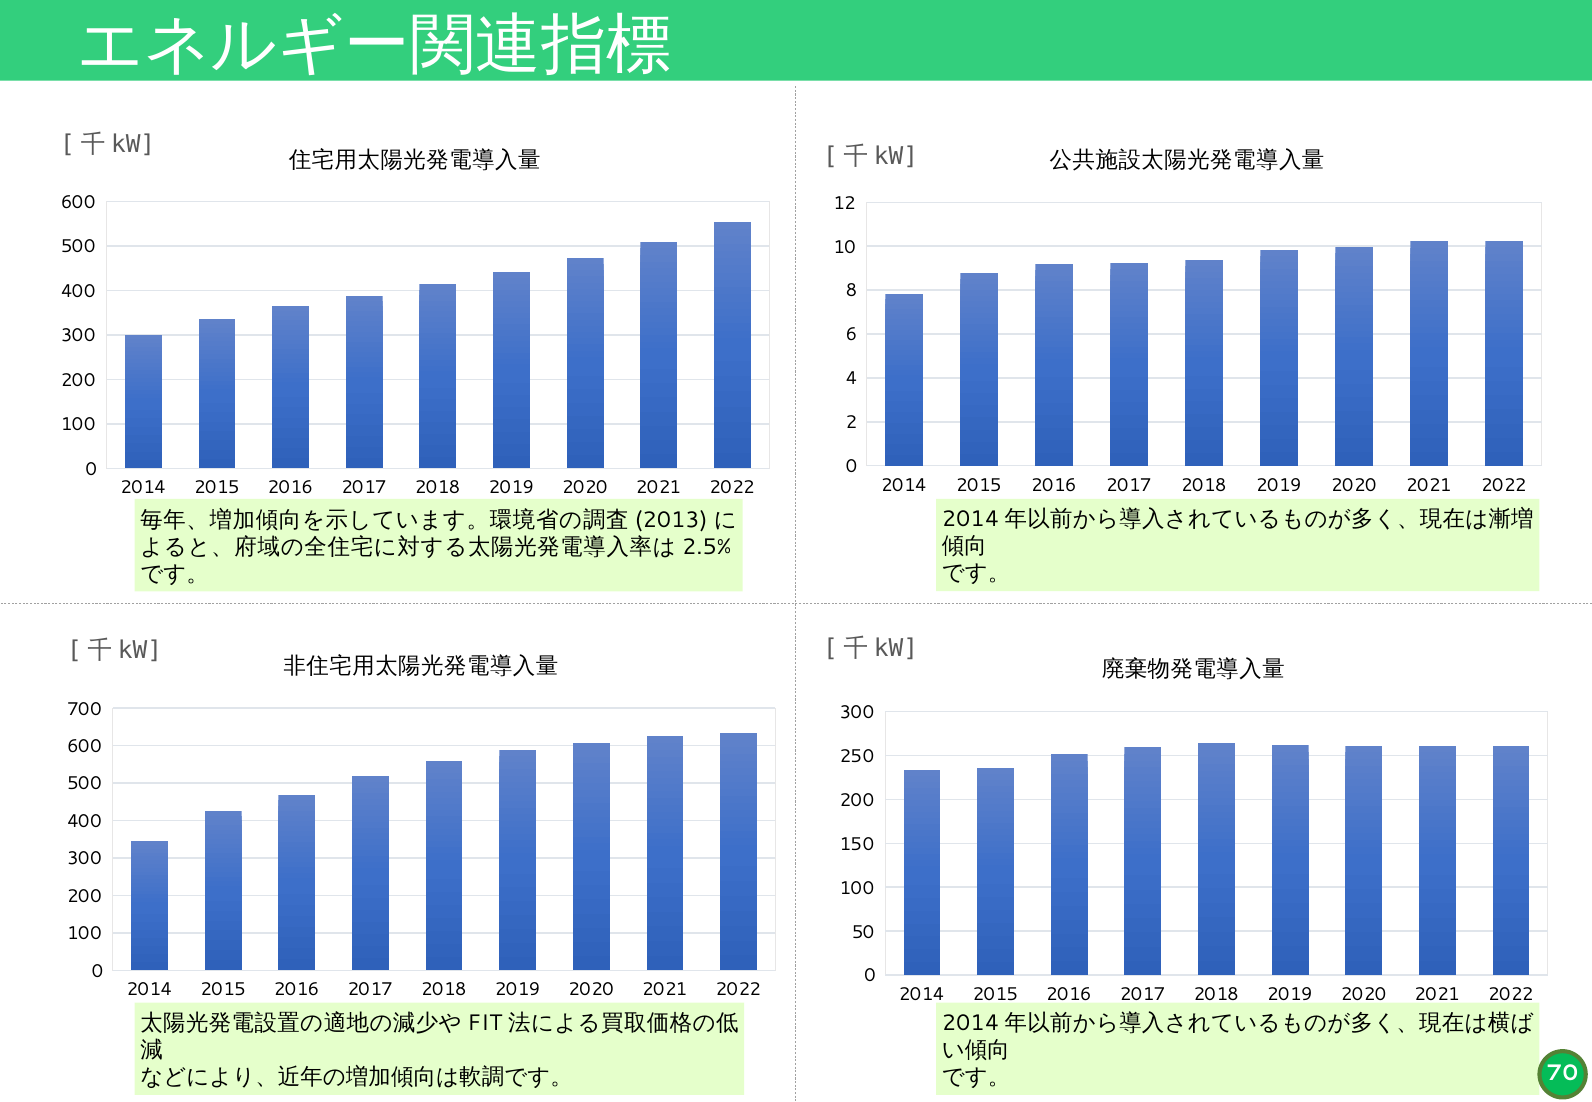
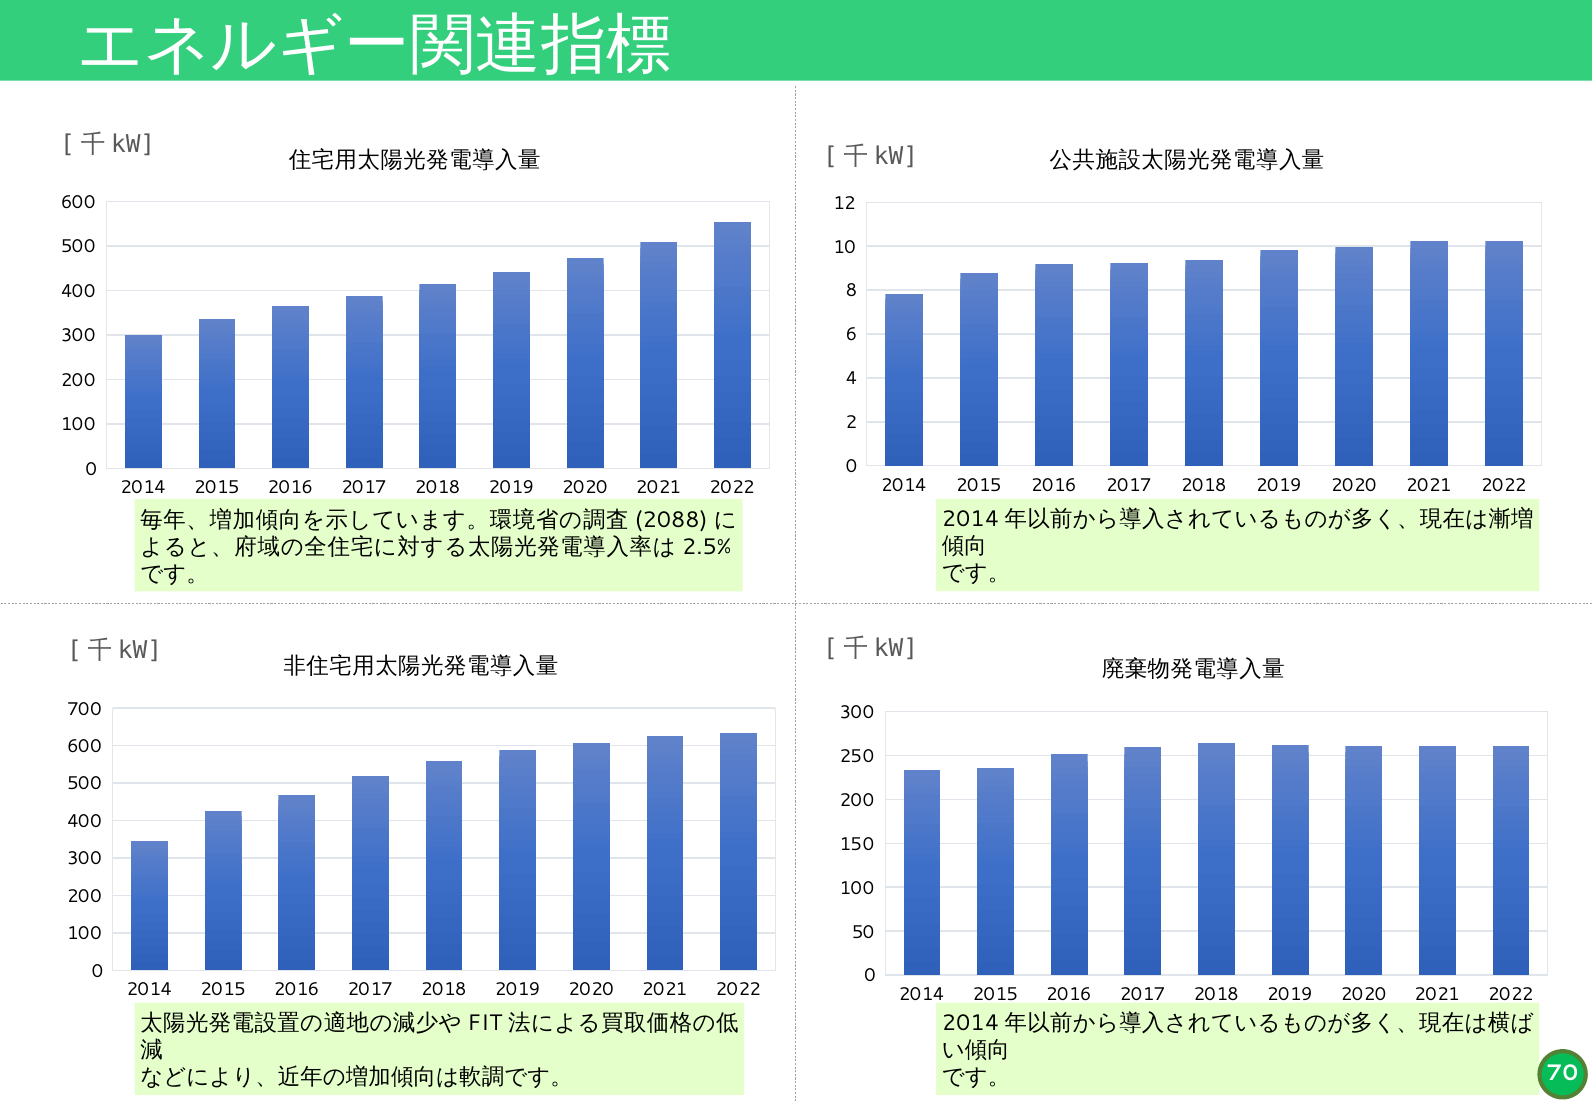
2013: 2013 -> 2088
